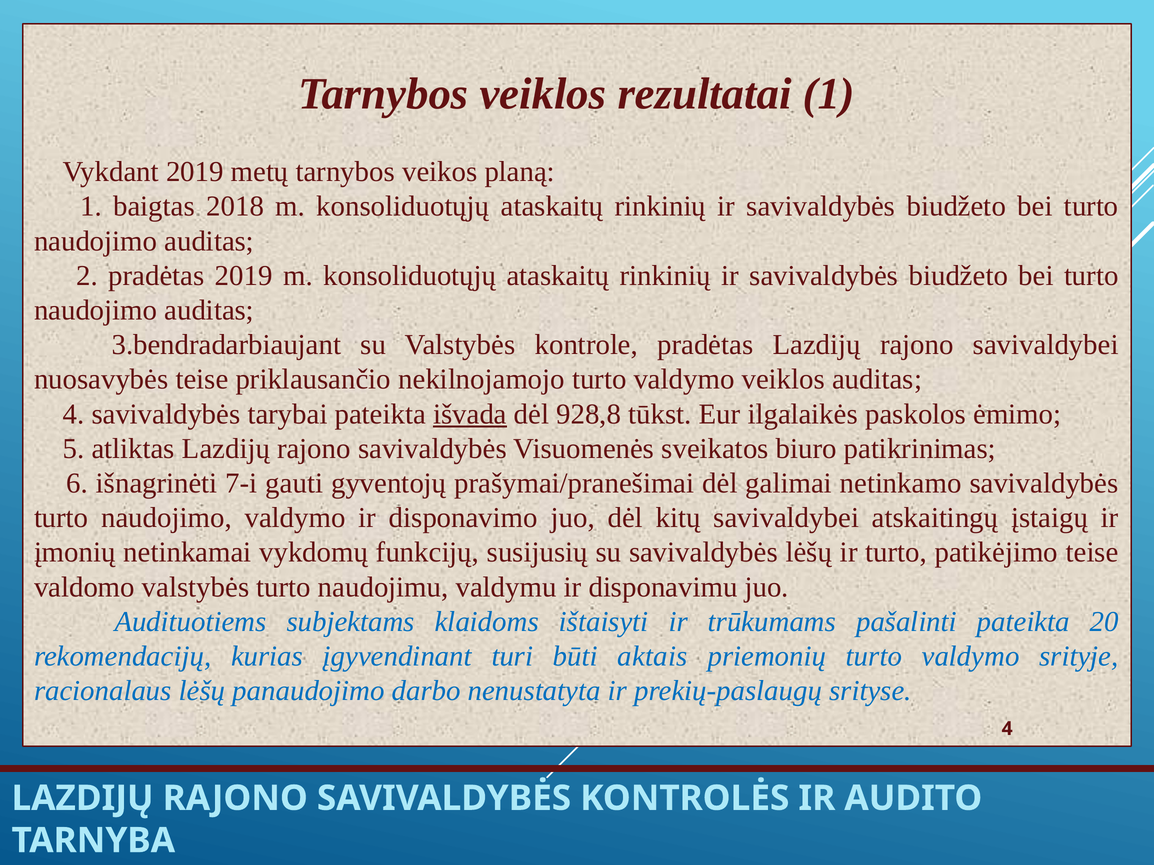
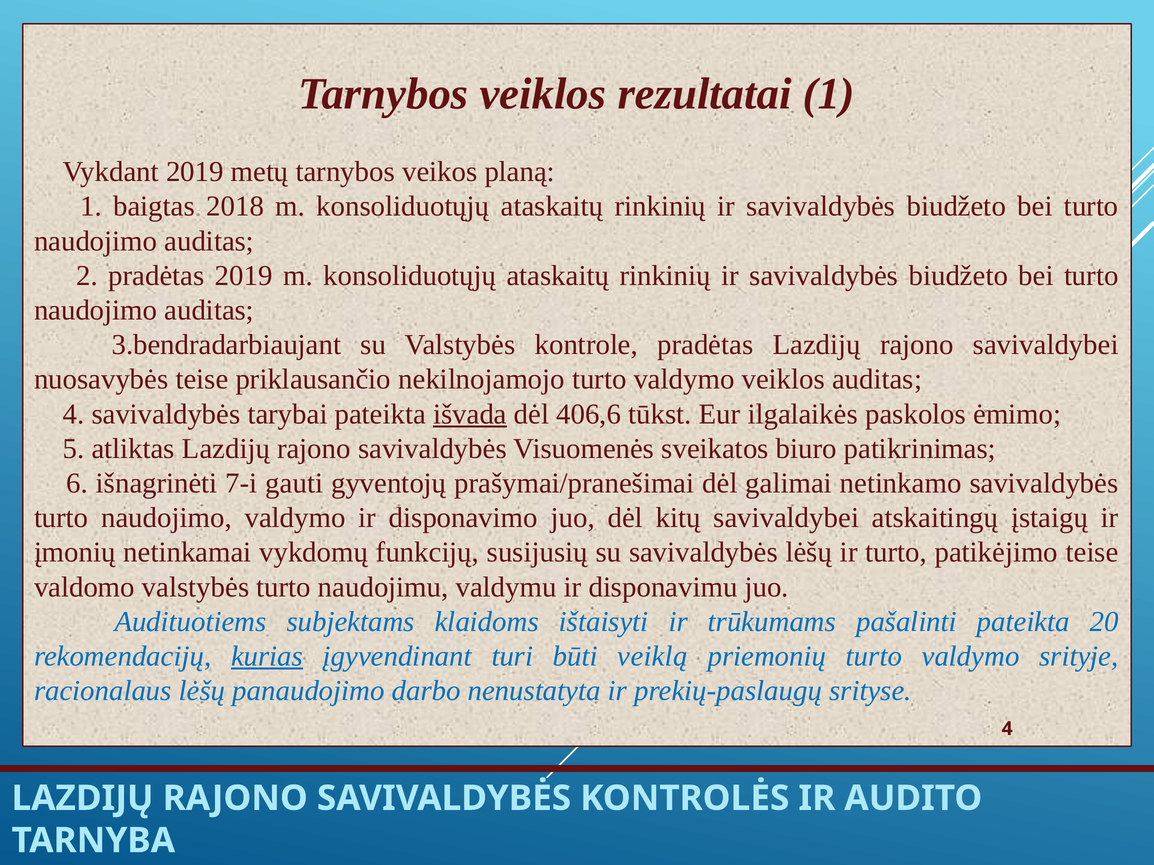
928,8: 928,8 -> 406,6
kurias underline: none -> present
aktais: aktais -> veiklą
